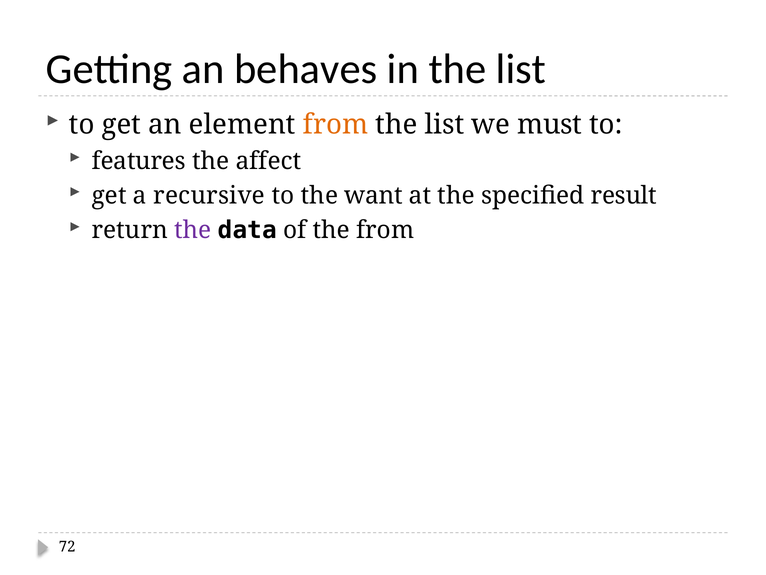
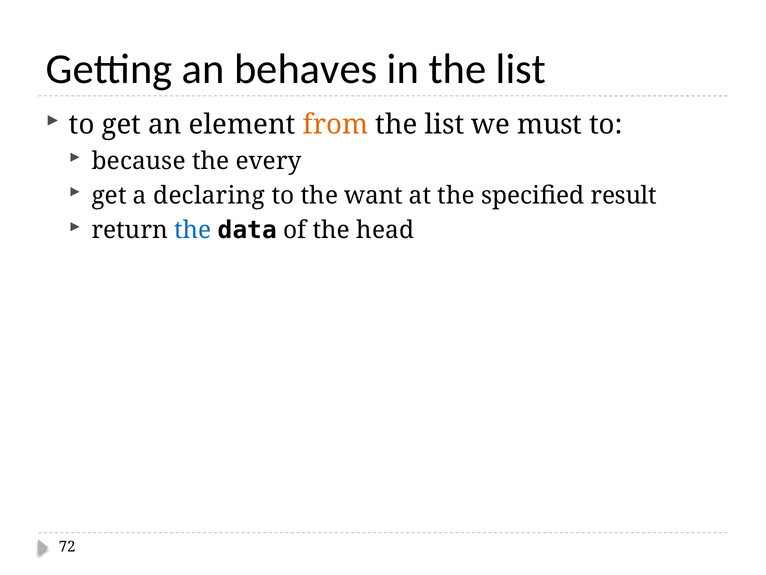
features: features -> because
affect: affect -> every
recursive: recursive -> declaring
the at (193, 230) colour: purple -> blue
the from: from -> head
